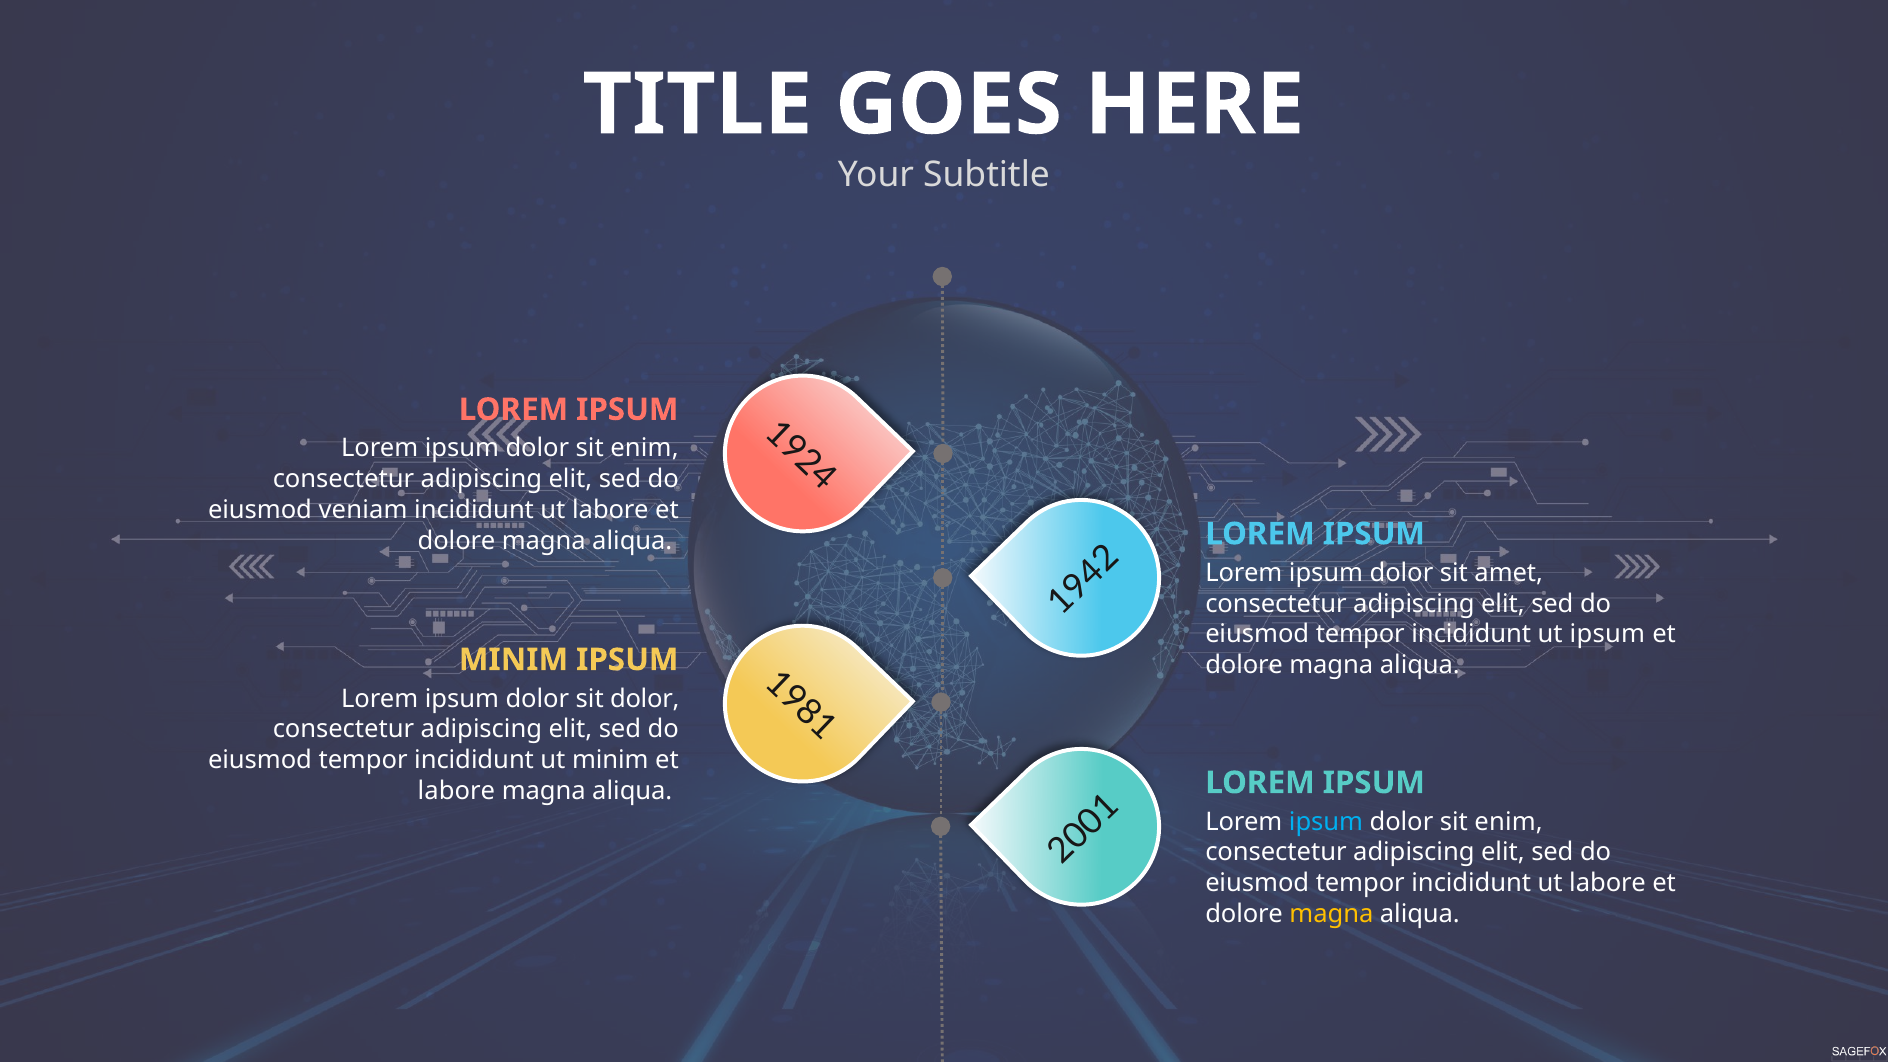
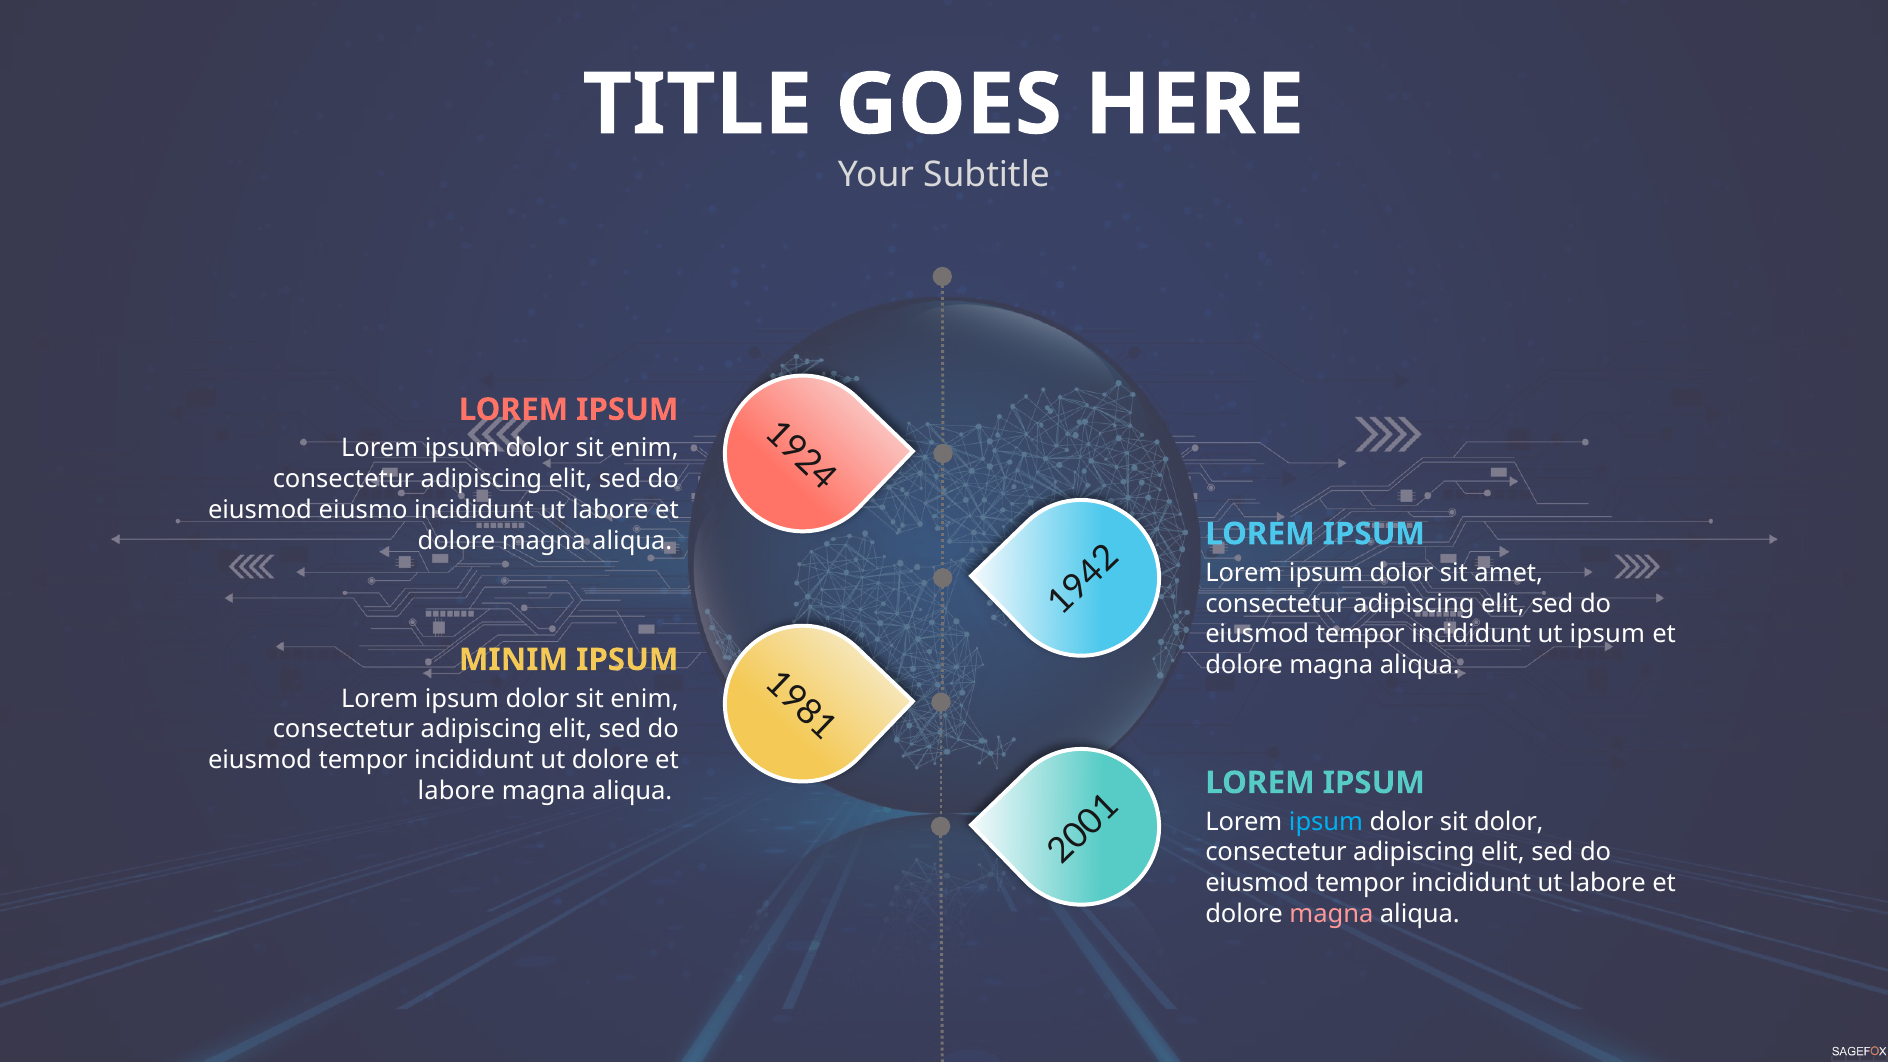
veniam: veniam -> eiusmo
dolor at (645, 699): dolor -> enim
ut minim: minim -> dolore
enim at (1509, 822): enim -> dolor
magna at (1331, 914) colour: yellow -> pink
